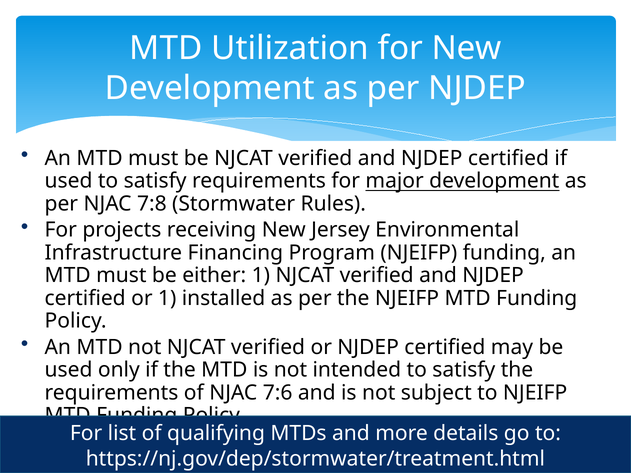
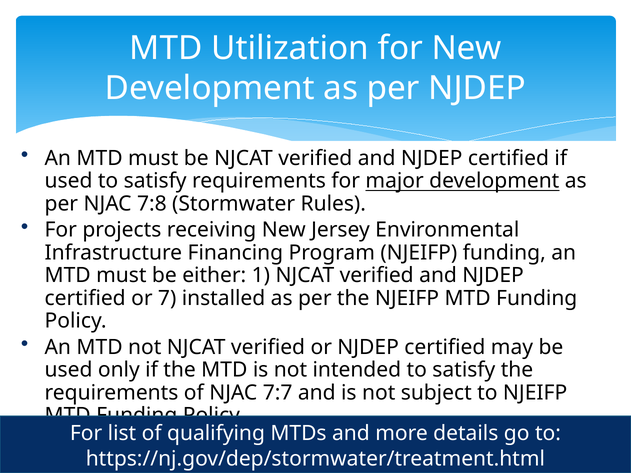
or 1: 1 -> 7
7:6: 7:6 -> 7:7
